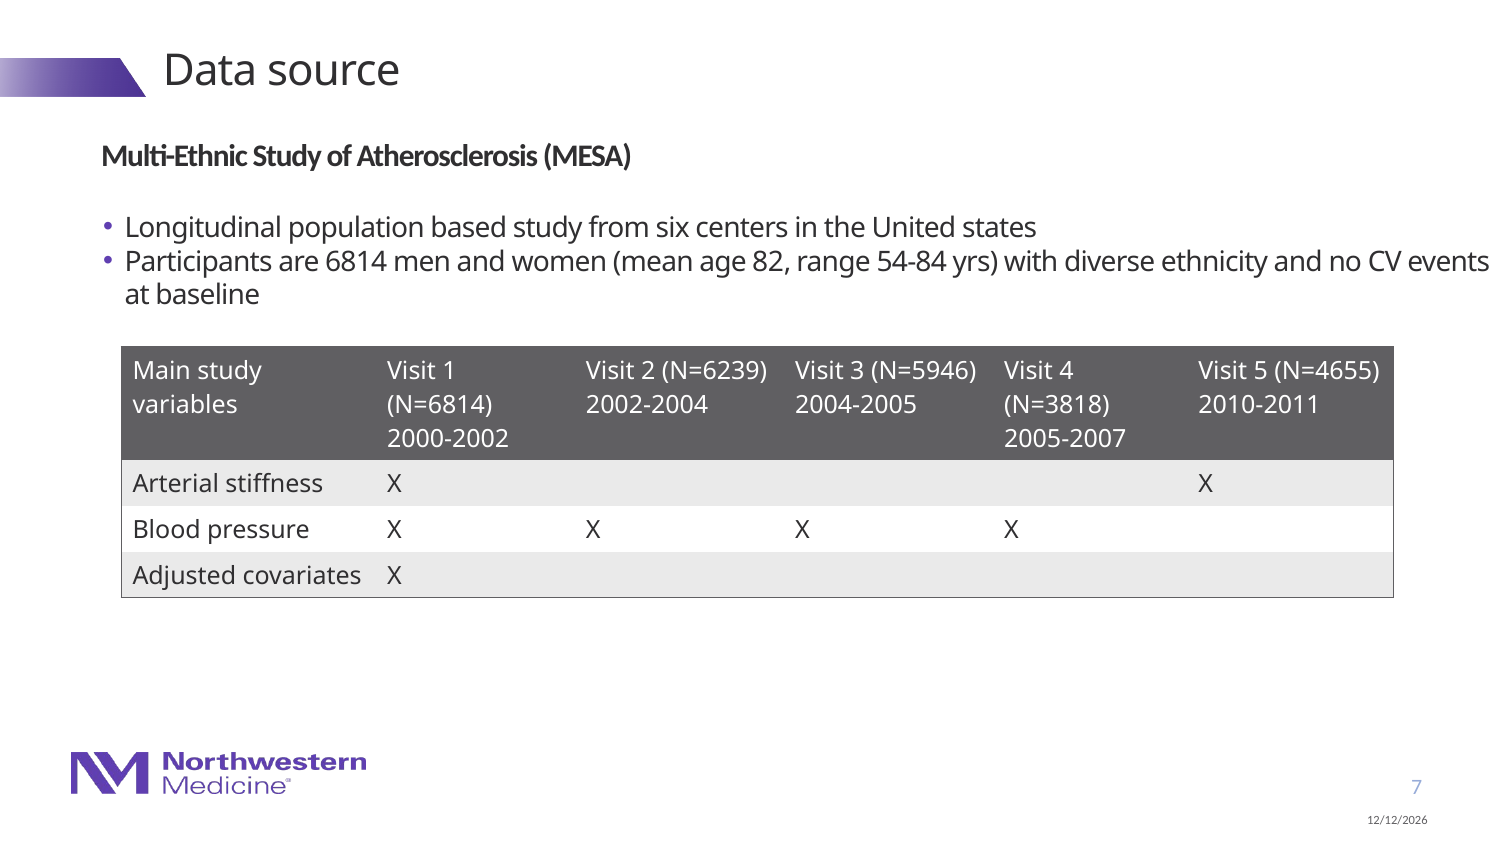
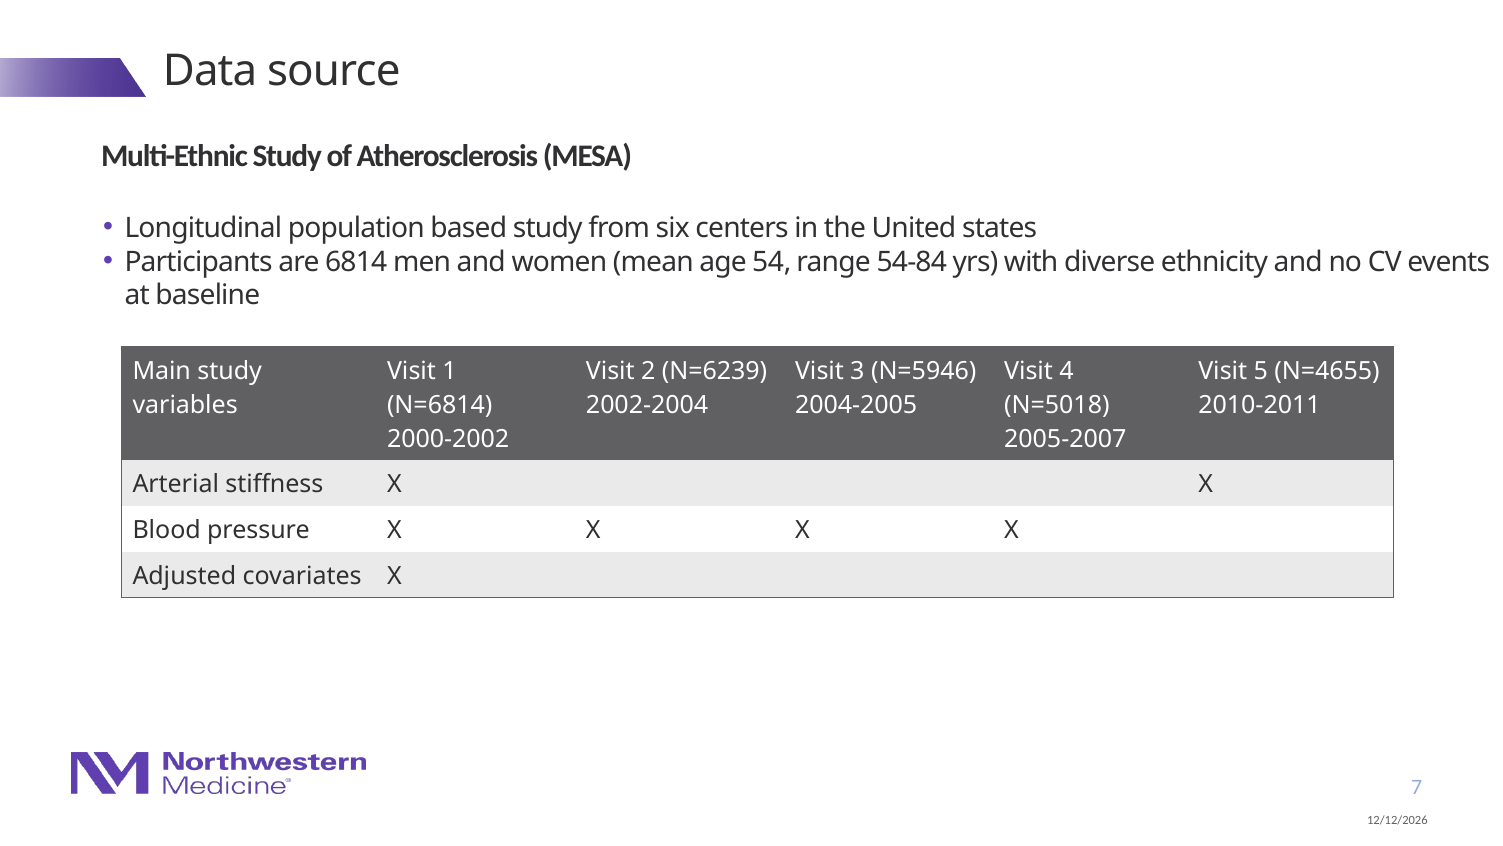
82: 82 -> 54
N=3818: N=3818 -> N=5018
